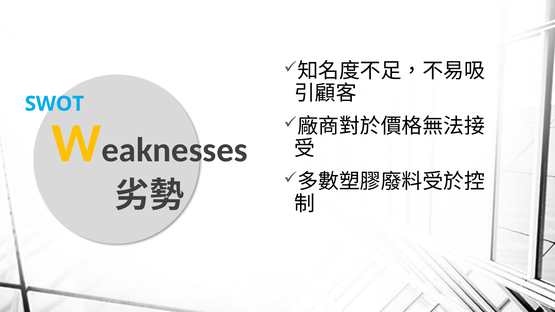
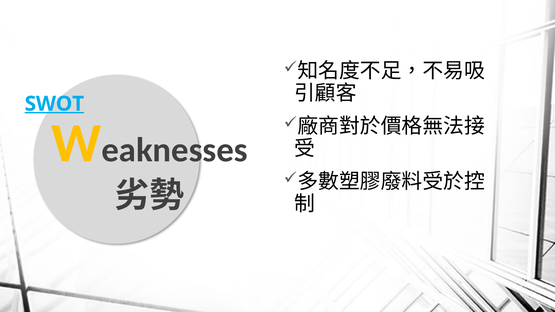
SWOT underline: none -> present
